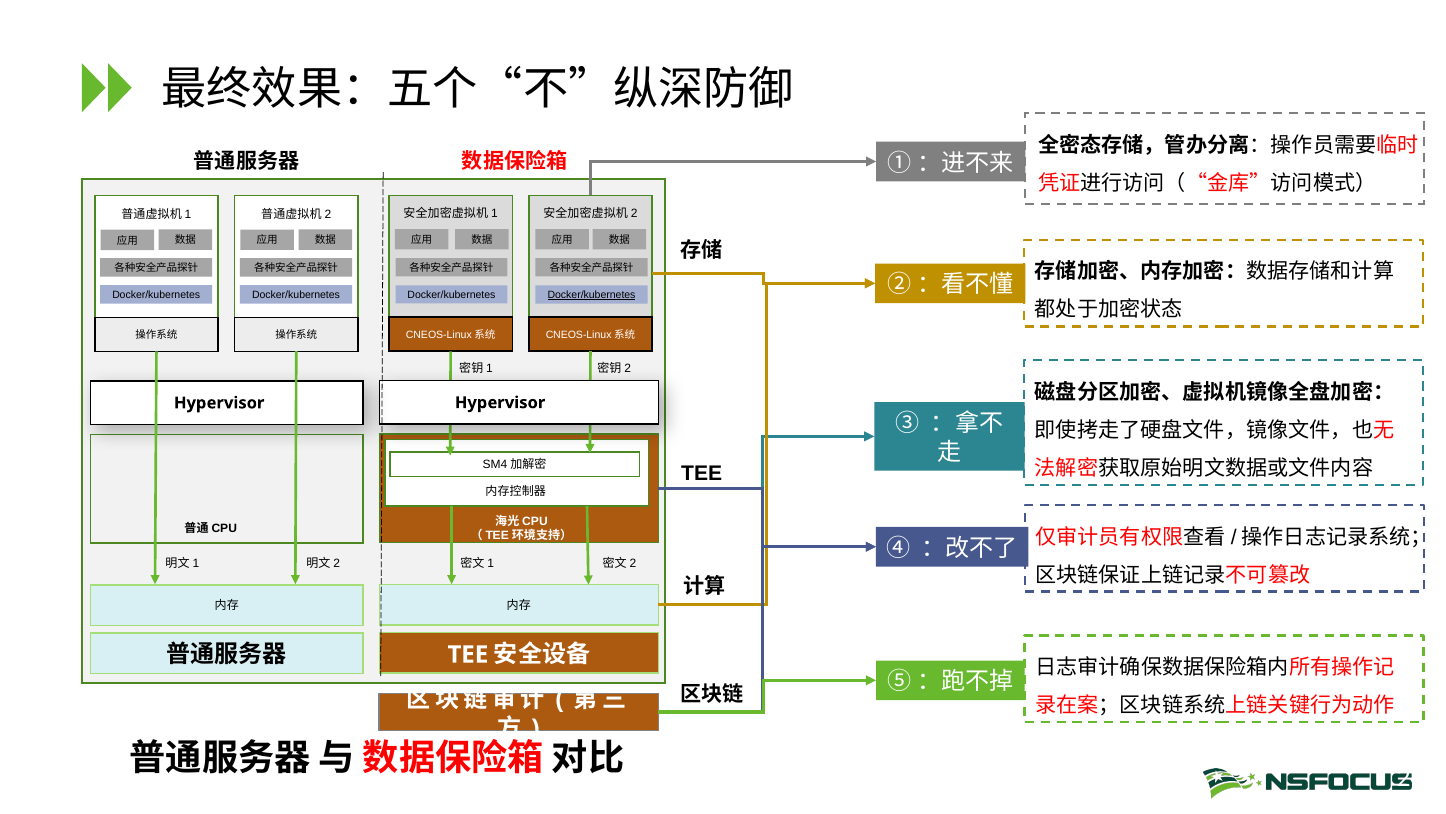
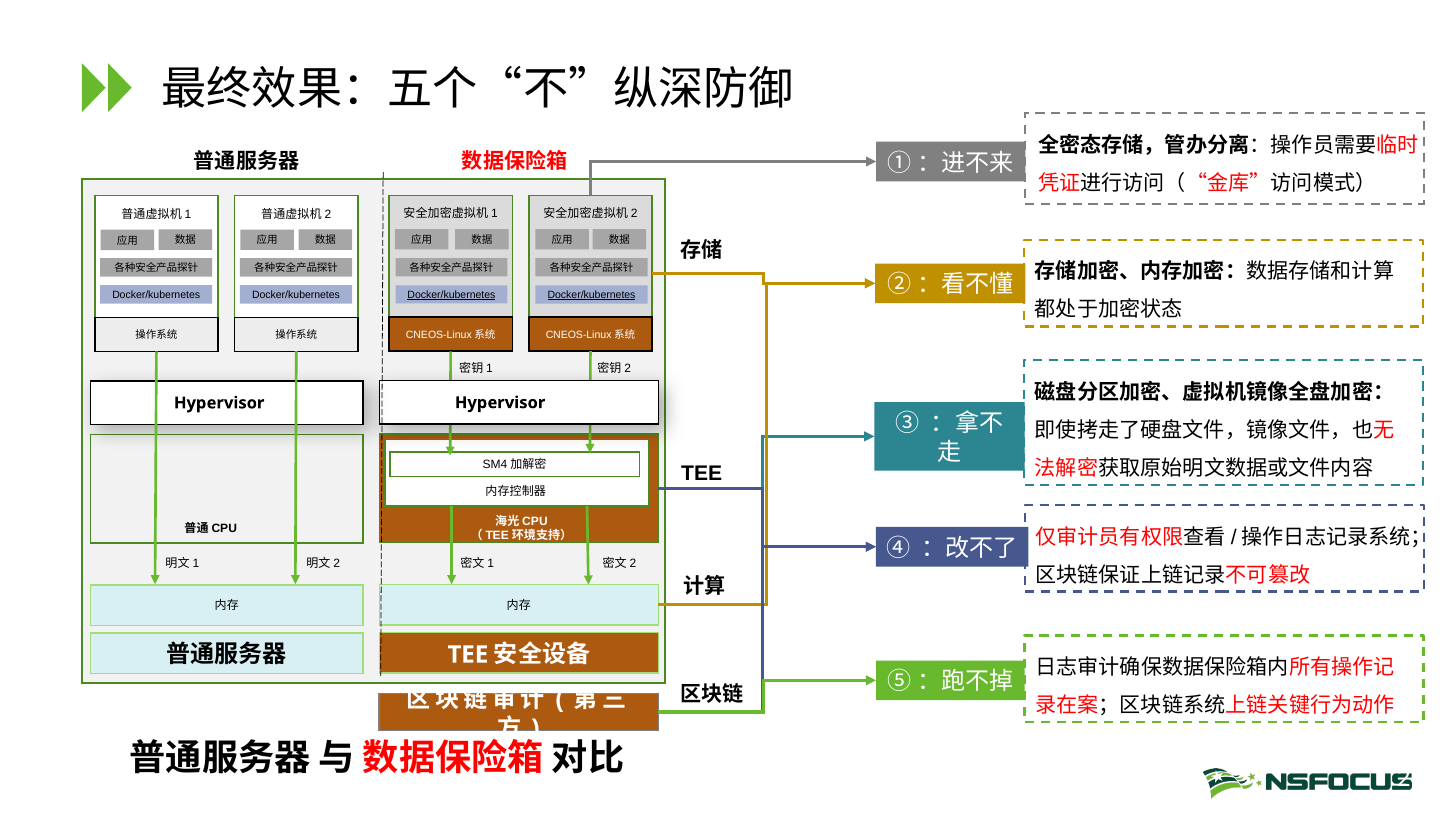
Docker/kubernetes at (451, 295) underline: none -> present
